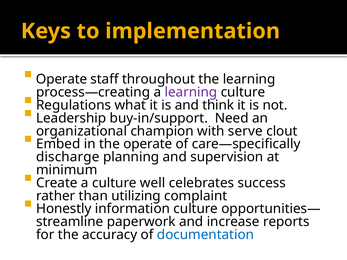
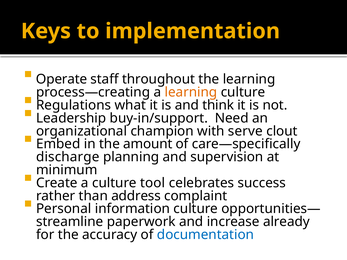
learning at (191, 92) colour: purple -> orange
the operate: operate -> amount
well: well -> tool
utilizing: utilizing -> address
Honestly: Honestly -> Personal
reports: reports -> already
